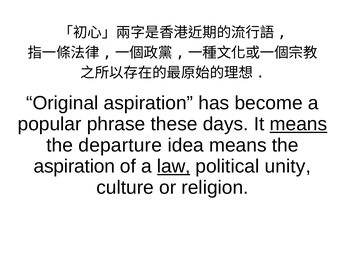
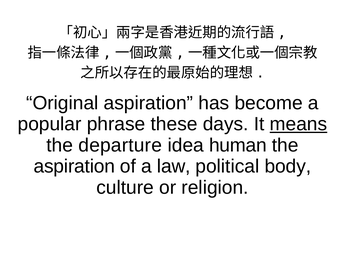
idea means: means -> human
law underline: present -> none
unity: unity -> body
